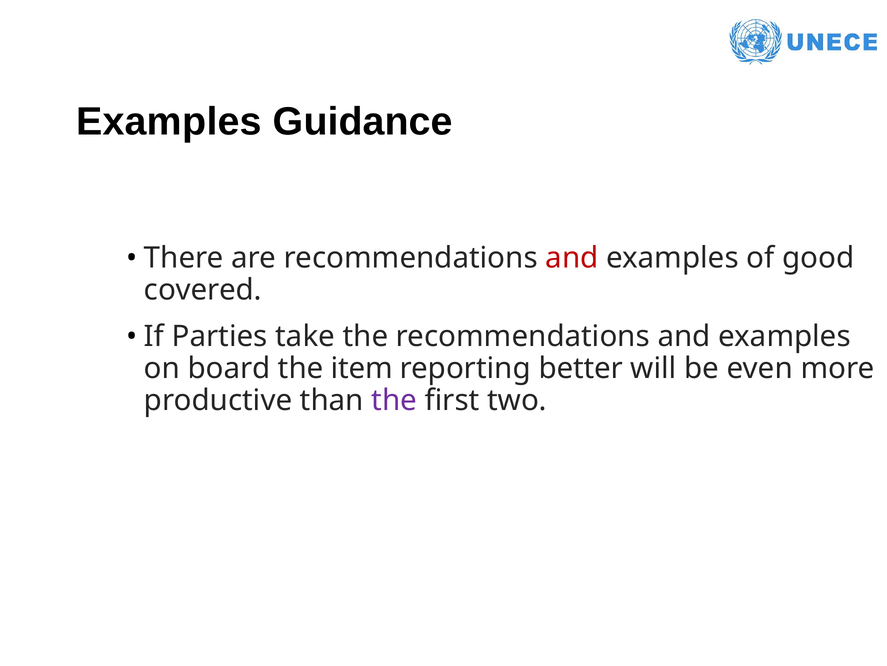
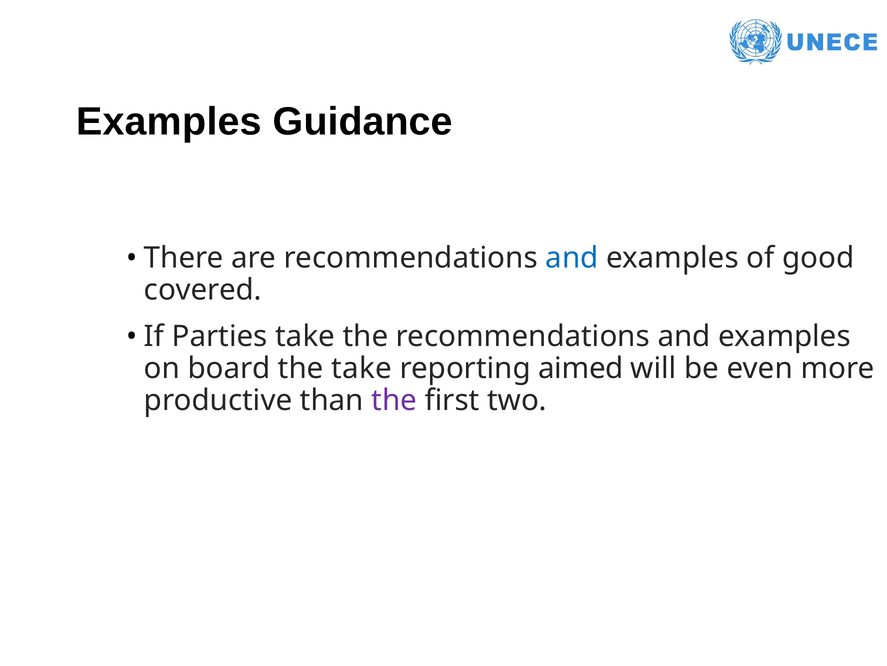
and at (572, 258) colour: red -> blue
the item: item -> take
better: better -> aimed
